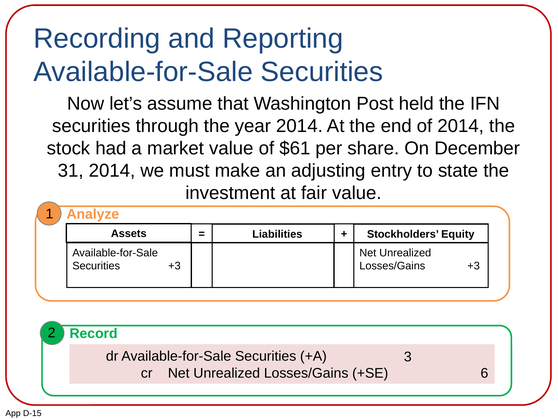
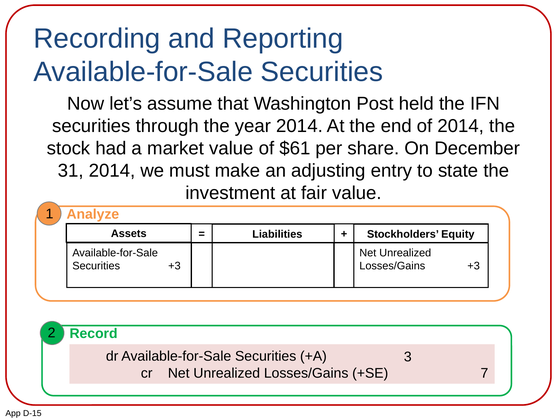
6: 6 -> 7
